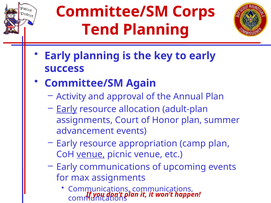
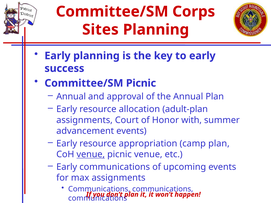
Tend: Tend -> Sites
Committee/SM Again: Again -> Picnic
Activity at (71, 97): Activity -> Annual
Early at (67, 109) underline: present -> none
Honor plan: plan -> with
